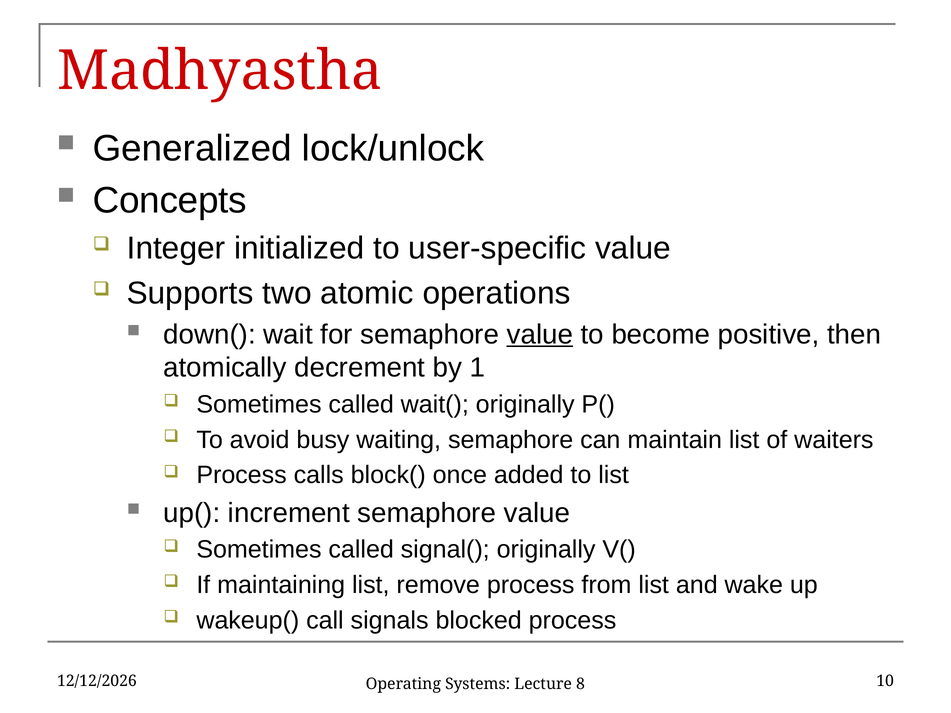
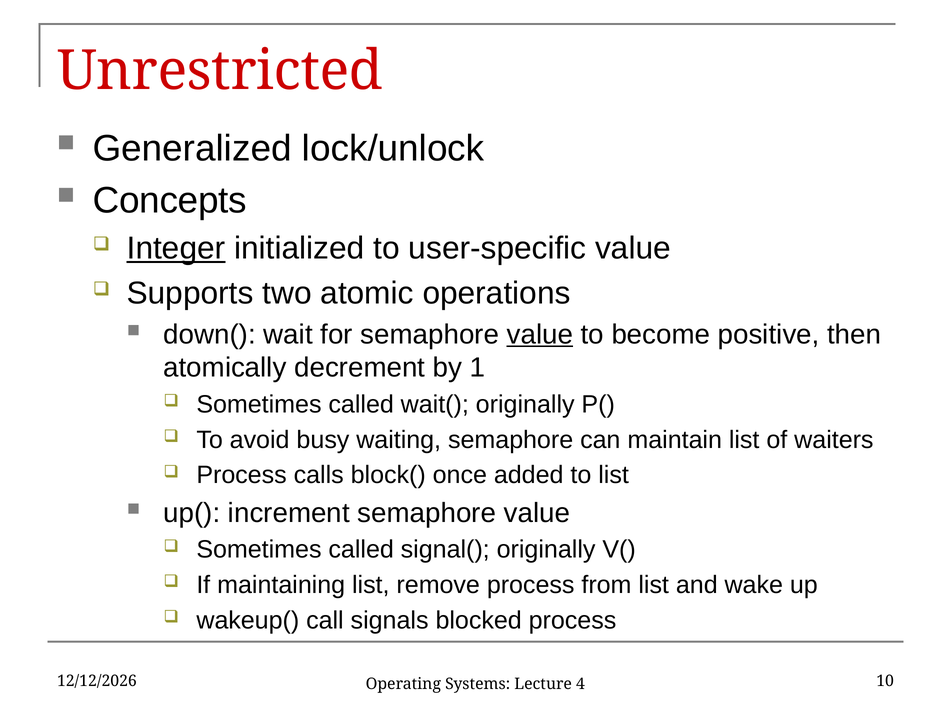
Madhyastha: Madhyastha -> Unrestricted
Integer underline: none -> present
8: 8 -> 4
